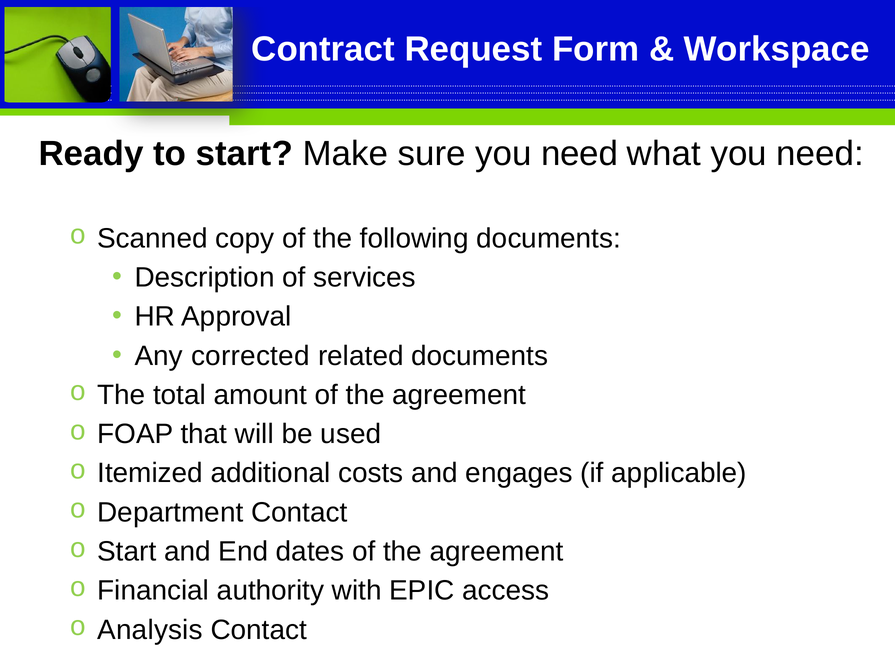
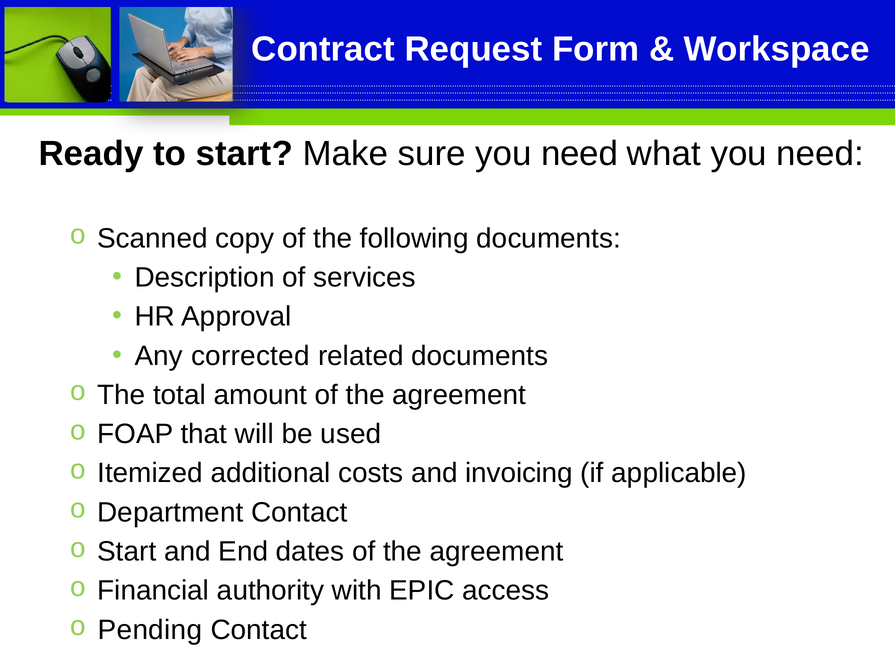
engages: engages -> invoicing
Analysis: Analysis -> Pending
